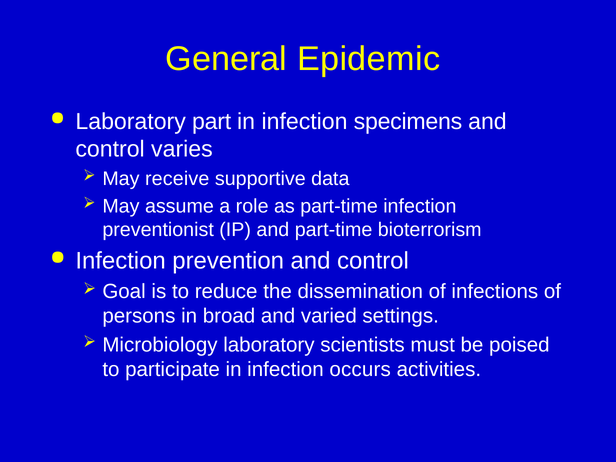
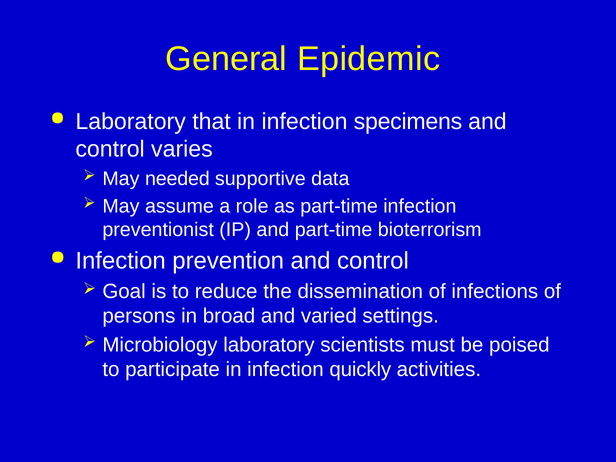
part: part -> that
receive: receive -> needed
occurs: occurs -> quickly
